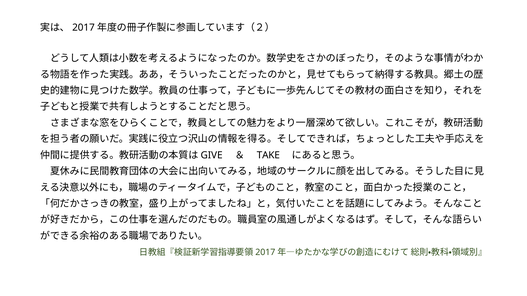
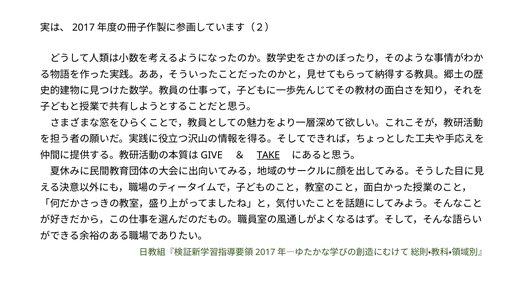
TAKE underline: none -> present
